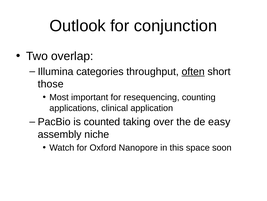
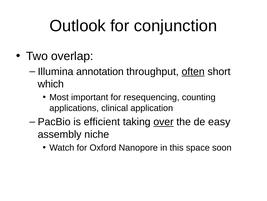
categories: categories -> annotation
those: those -> which
counted: counted -> efficient
over underline: none -> present
